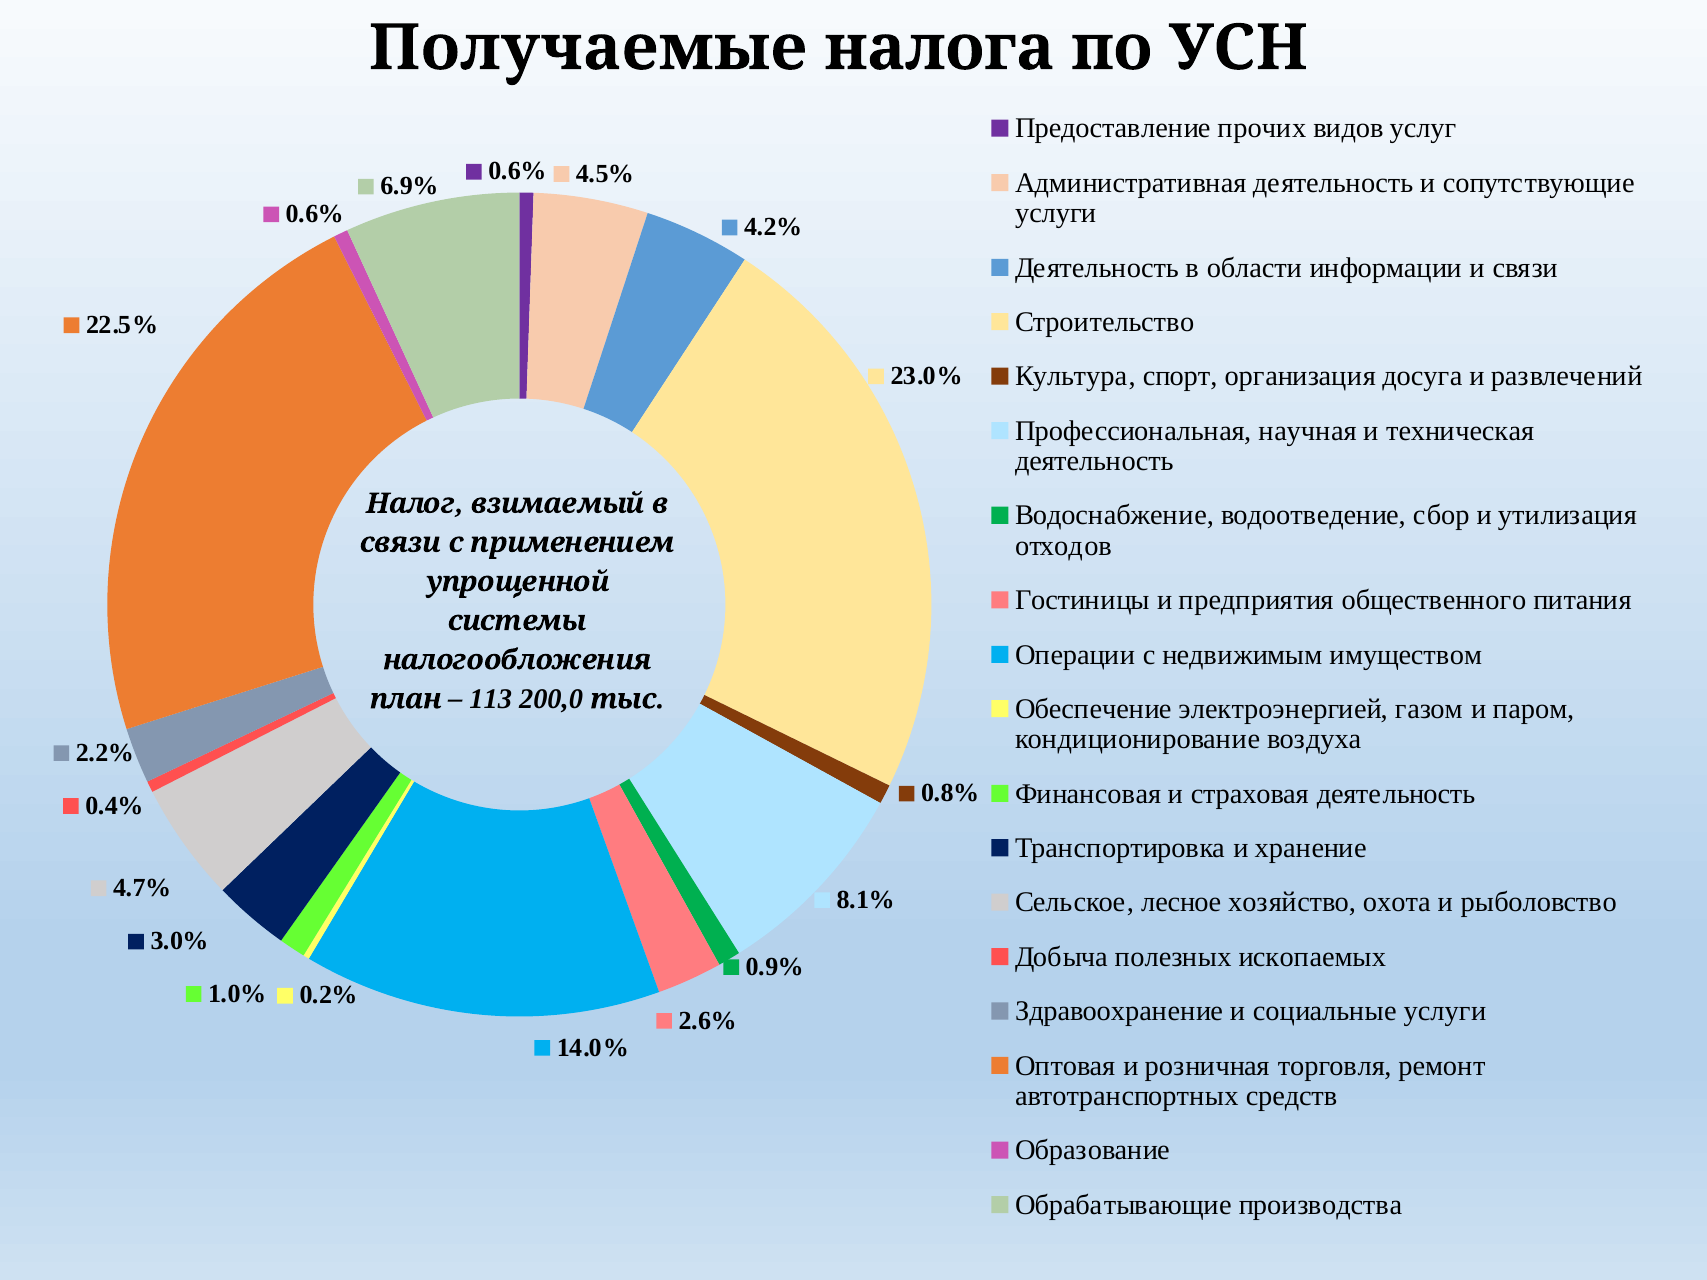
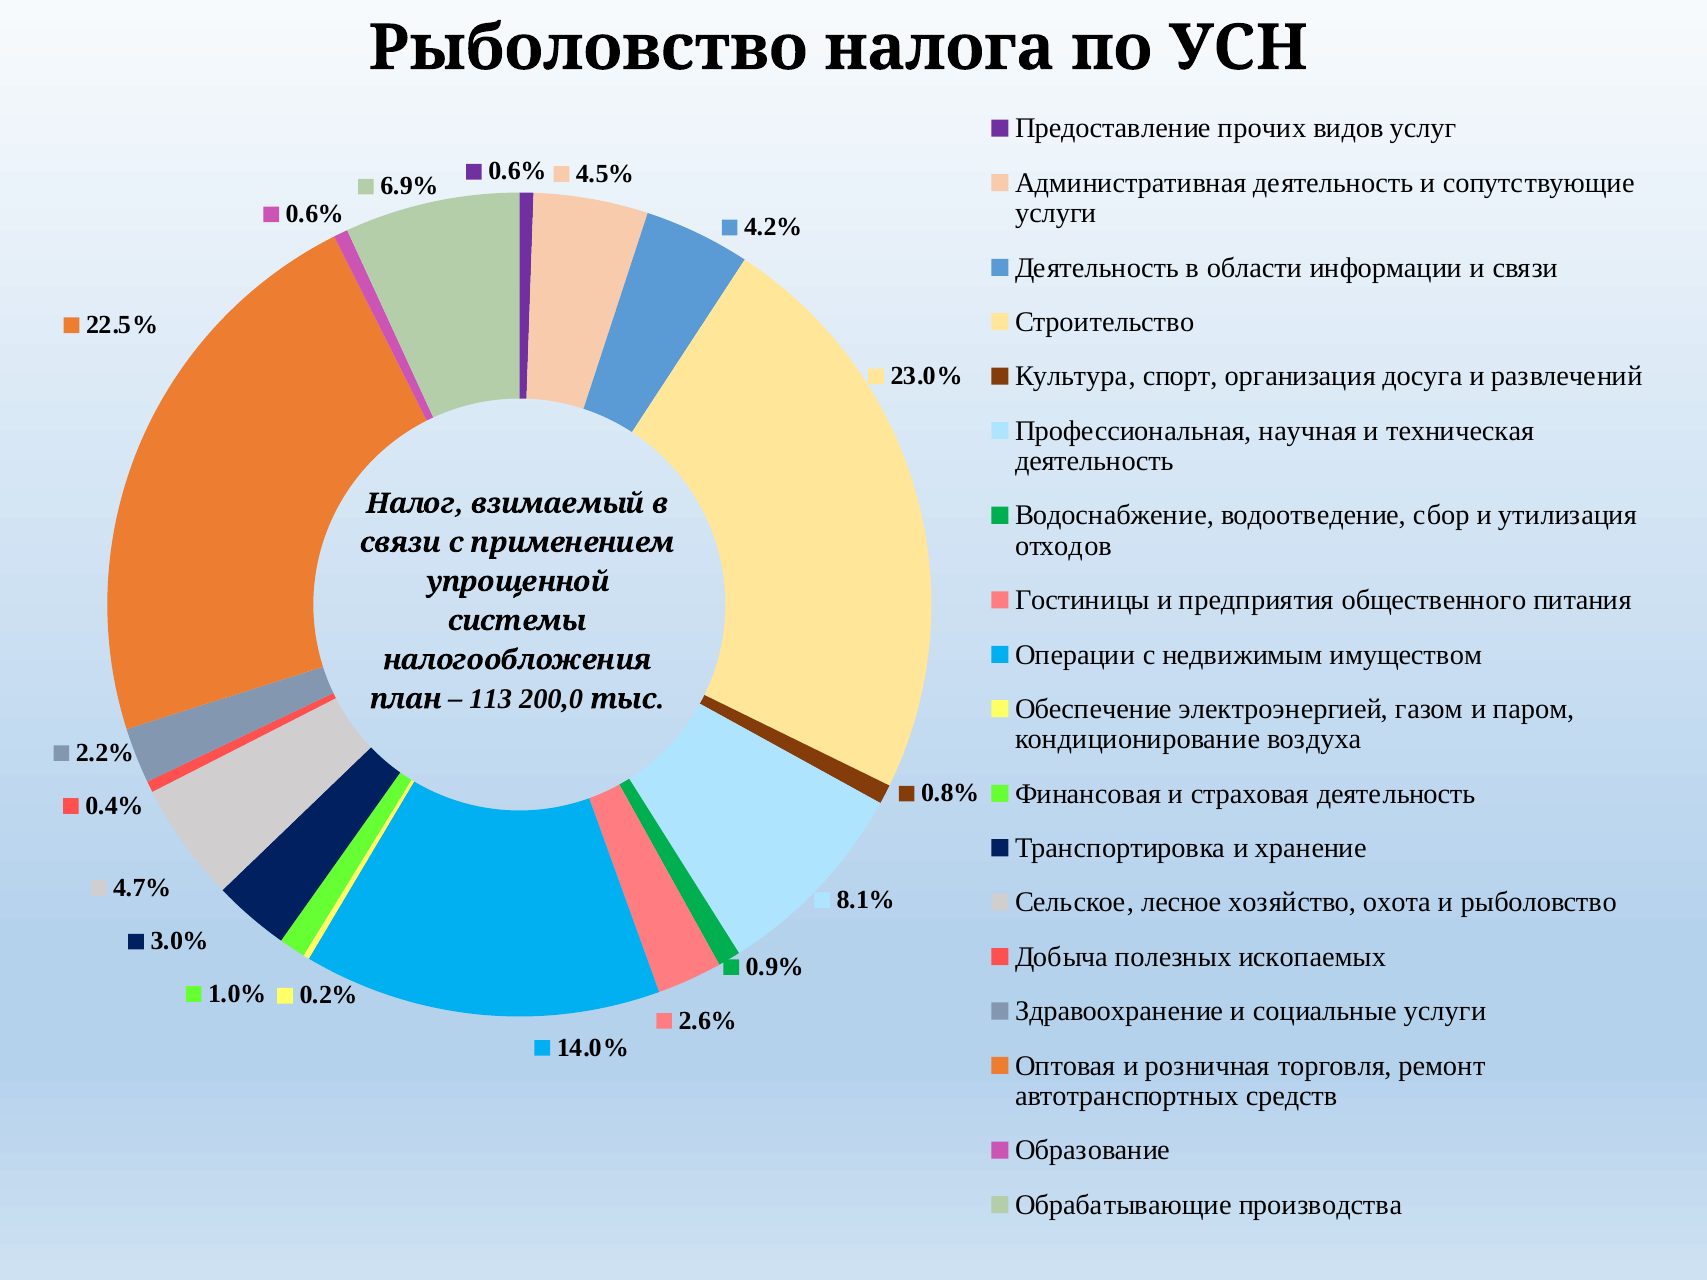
Получаемые at (588, 48): Получаемые -> Рыболовство
